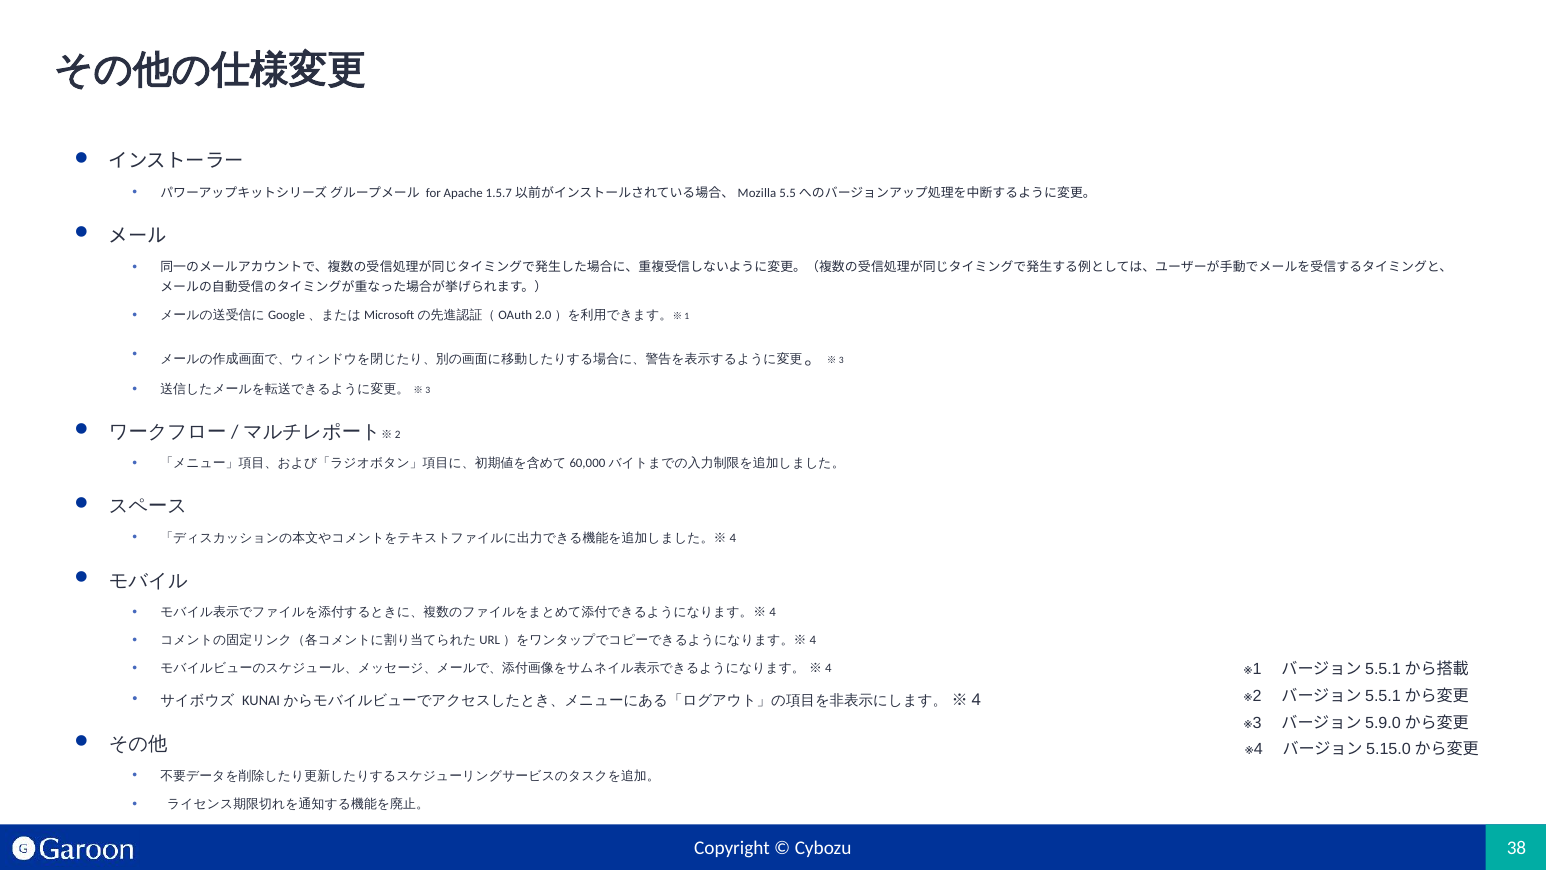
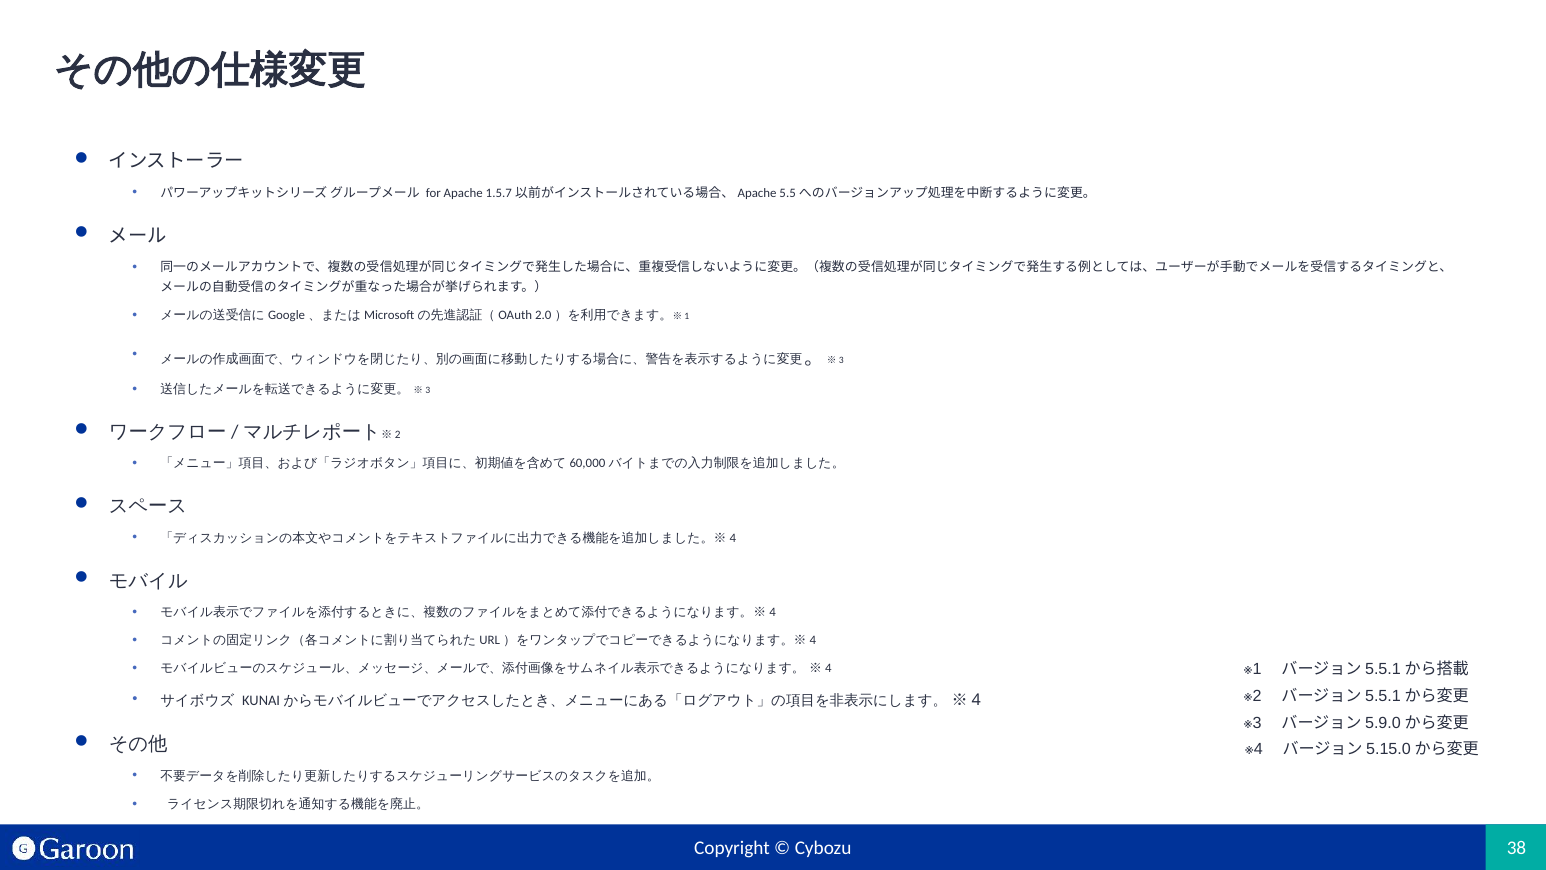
Mozilla at (757, 193): Mozilla -> Apache
